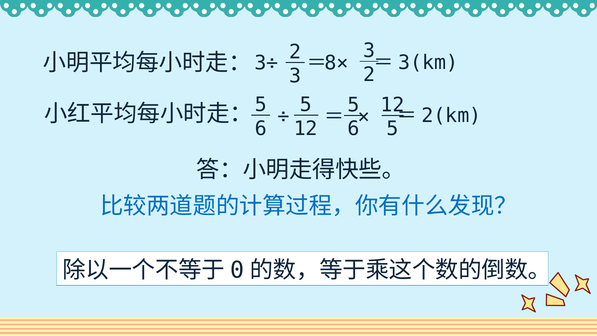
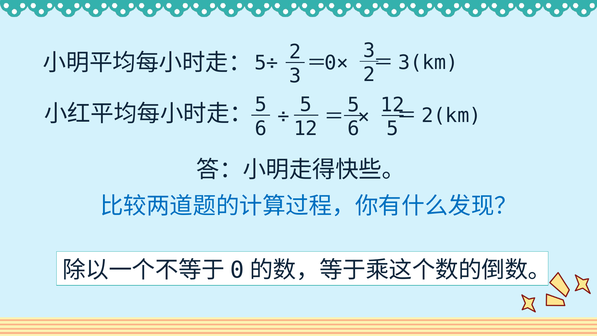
8×: 8× -> 0×
3÷: 3÷ -> 5÷
